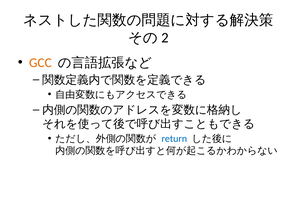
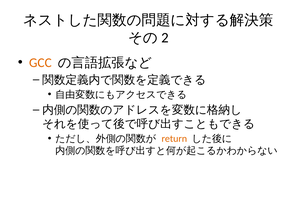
return colour: blue -> orange
